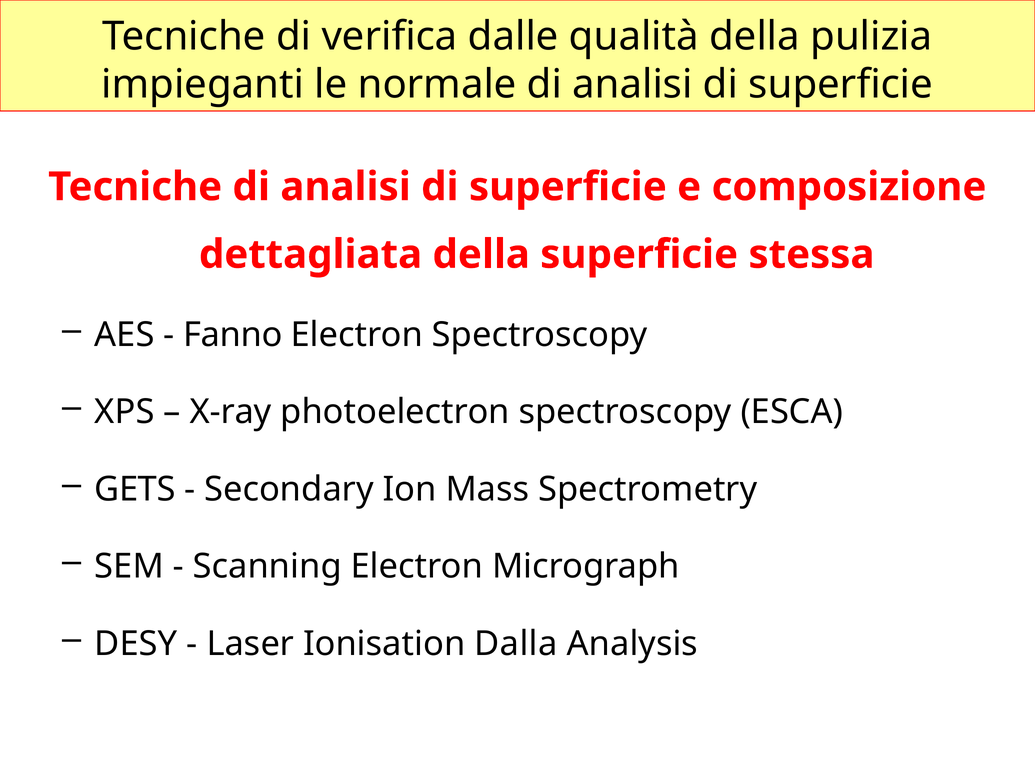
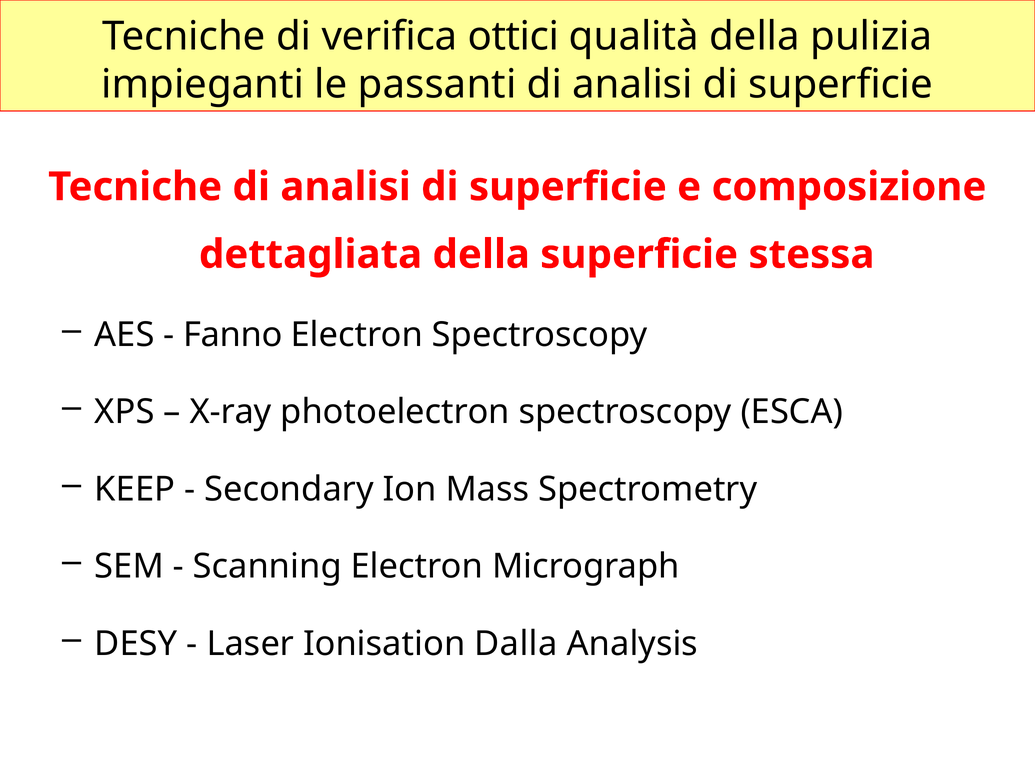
dalle: dalle -> ottici
normale: normale -> passanti
GETS: GETS -> KEEP
